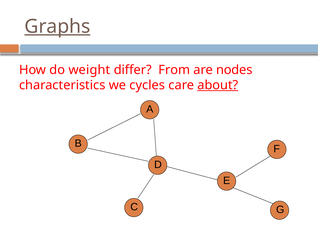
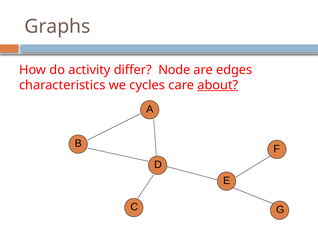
Graphs underline: present -> none
weight: weight -> activity
From: From -> Node
nodes: nodes -> edges
